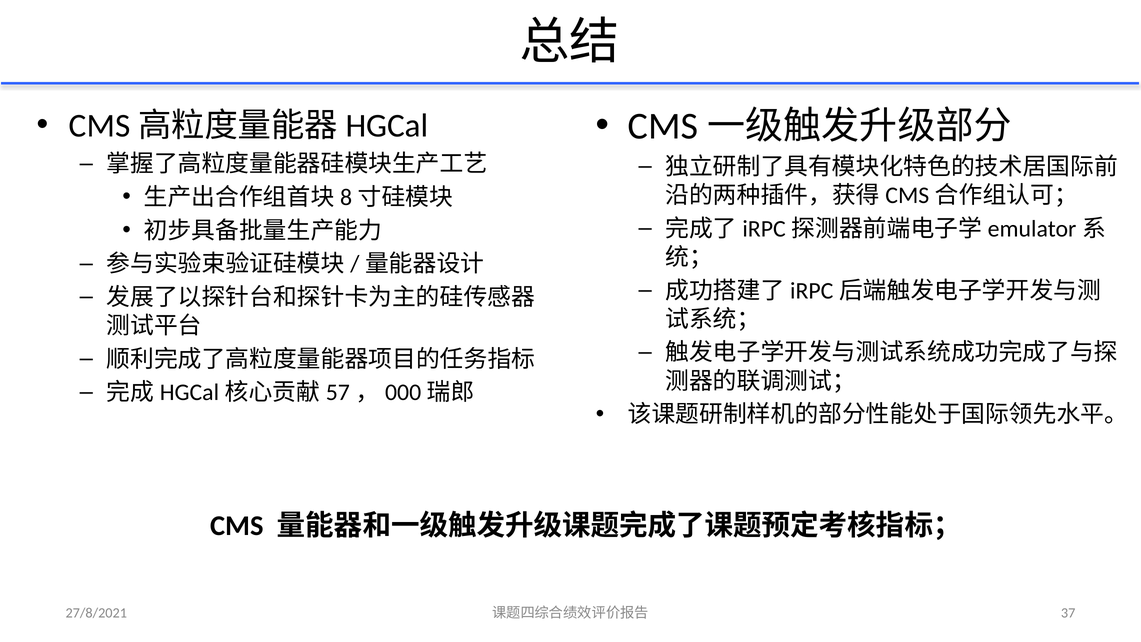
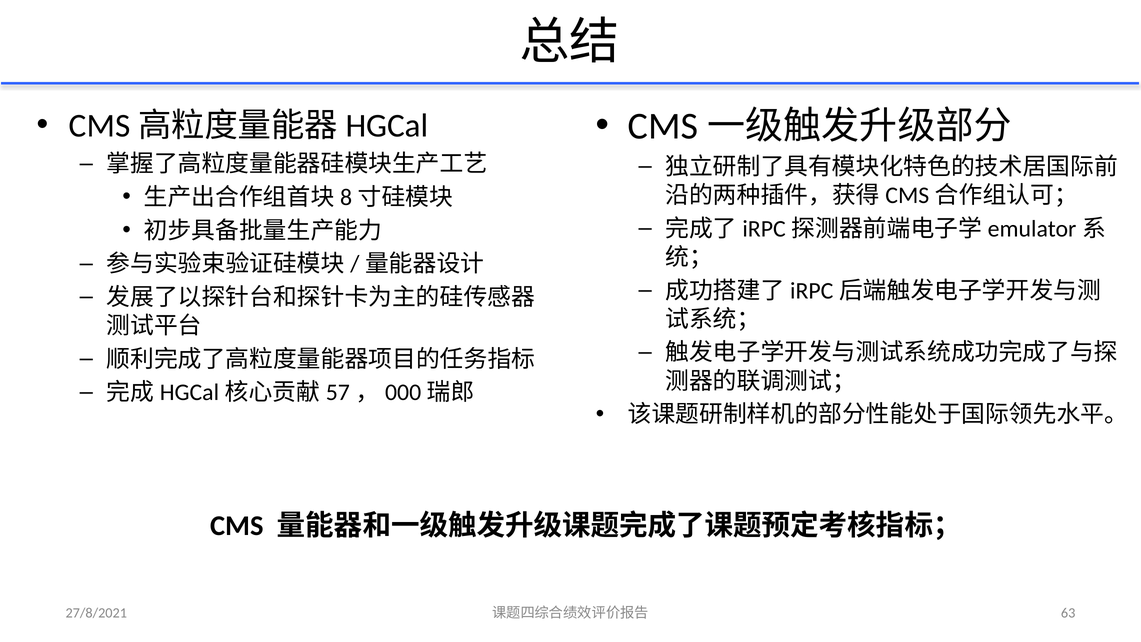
37: 37 -> 63
